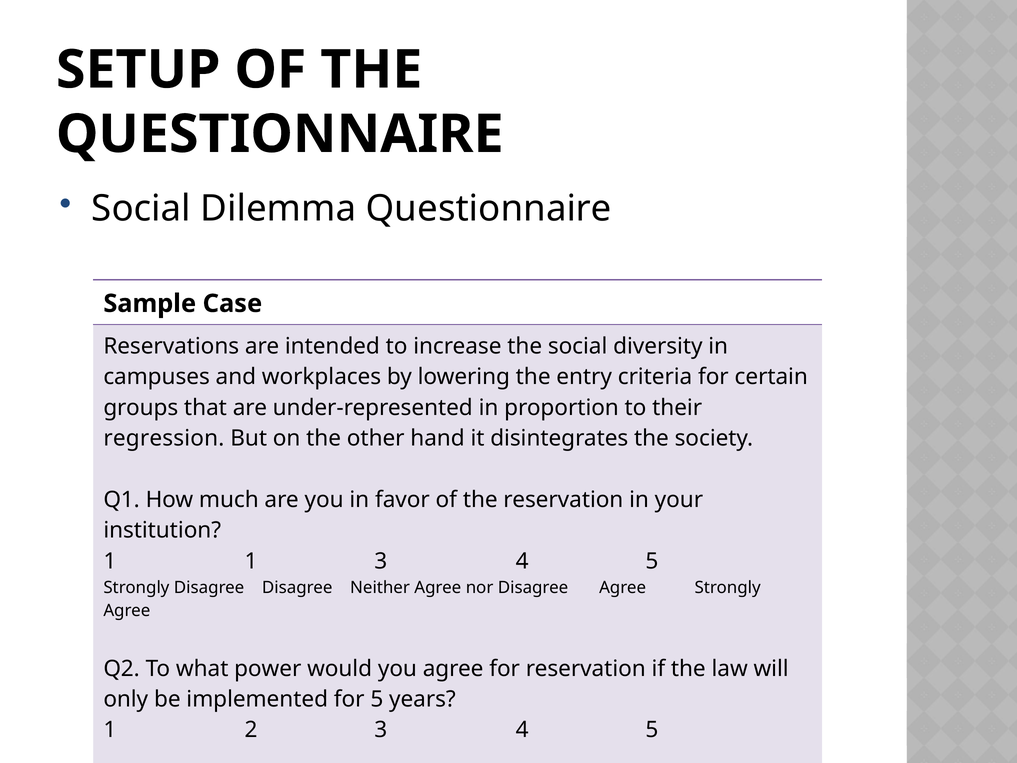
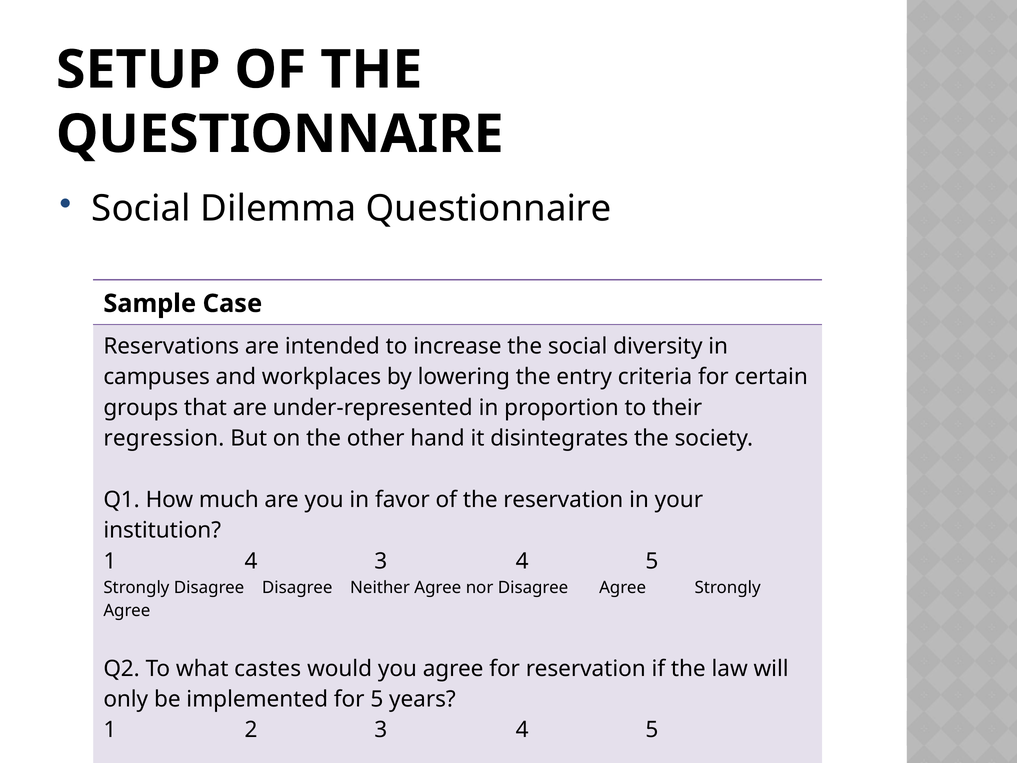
1 1: 1 -> 4
power: power -> castes
